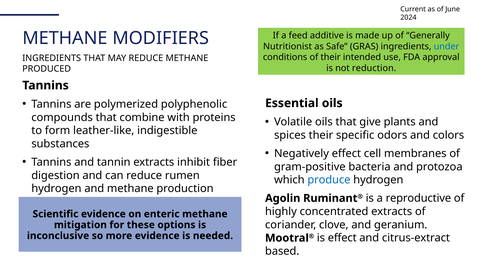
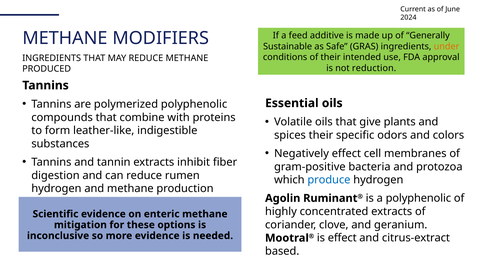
Nutritionist: Nutritionist -> Sustainable
under colour: blue -> orange
a reproductive: reproductive -> polyphenolic
